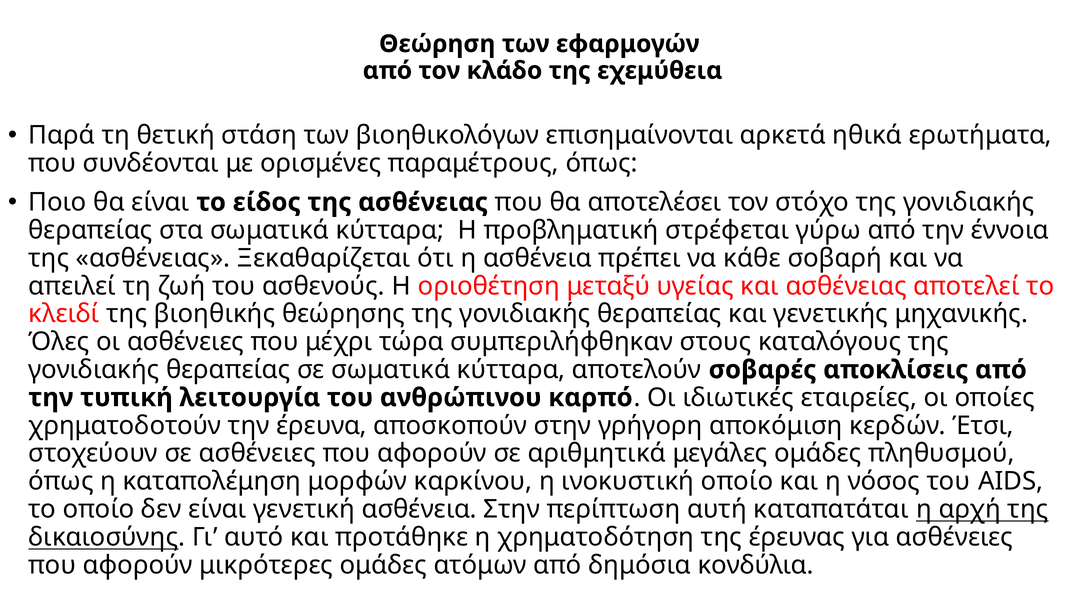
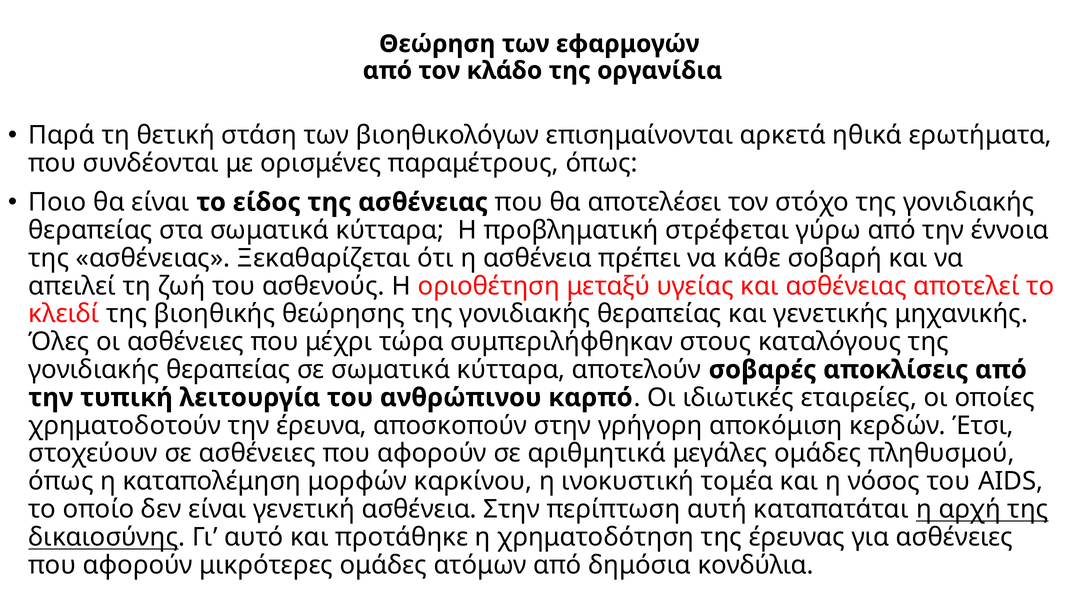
εχεμύθεια: εχεμύθεια -> οργανίδια
ινοκυστική οποίο: οποίο -> τομέα
